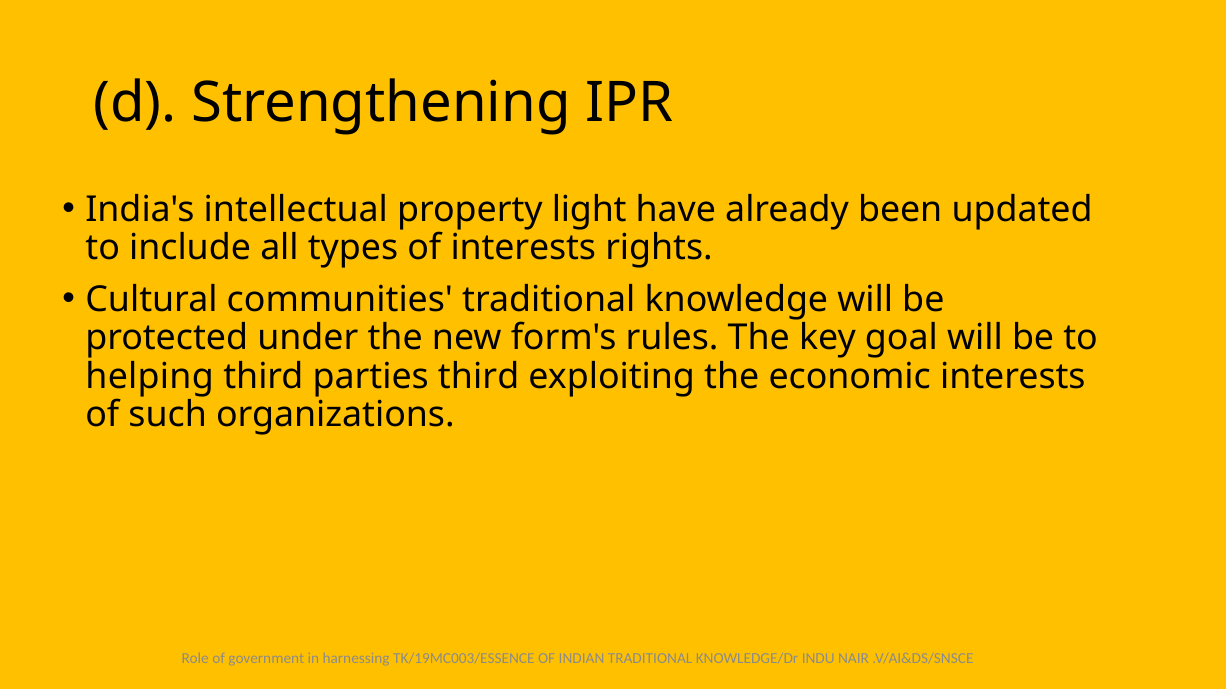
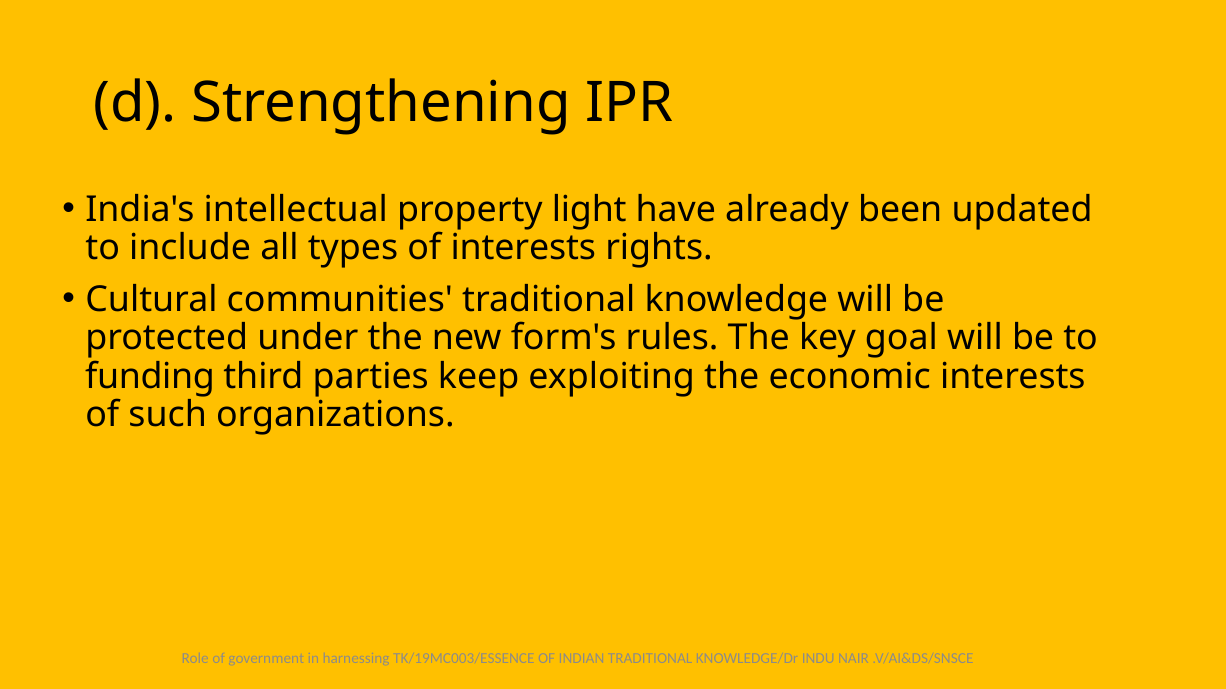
helping: helping -> funding
parties third: third -> keep
